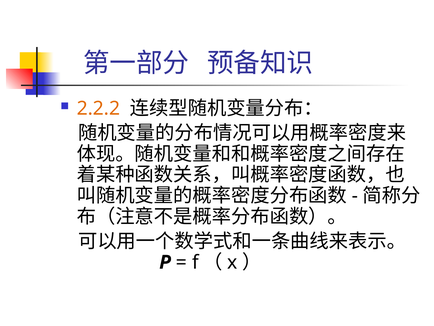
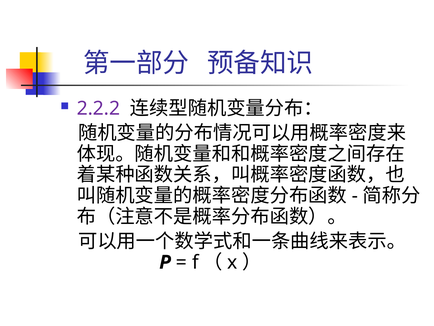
2.2.2 colour: orange -> purple
